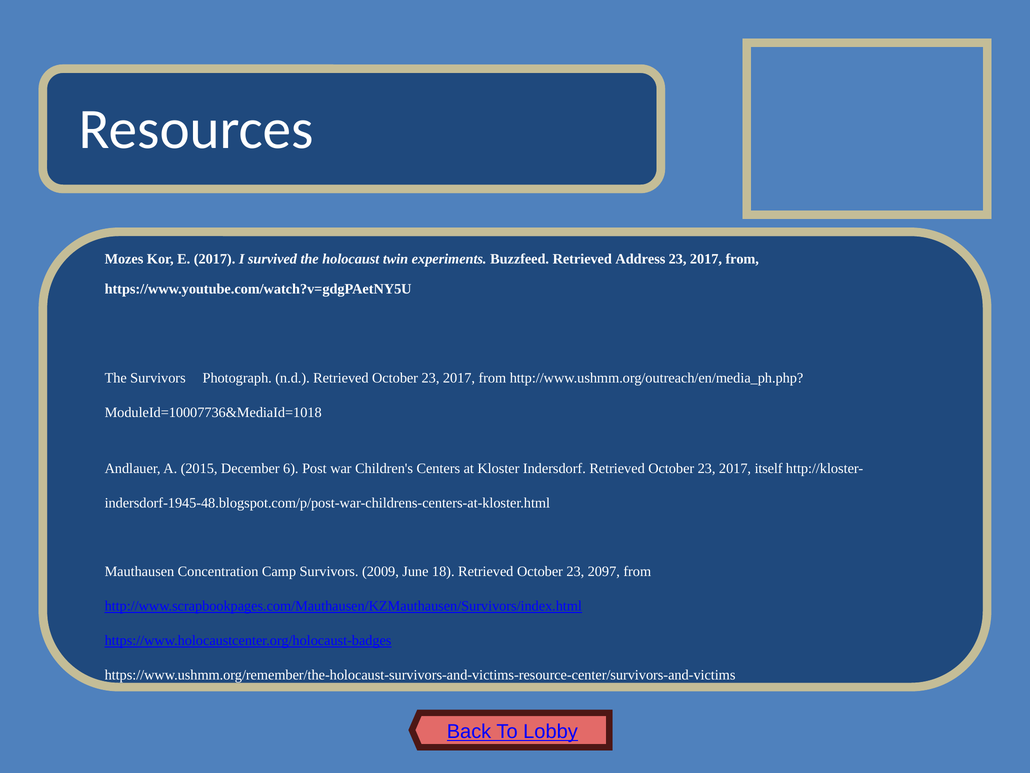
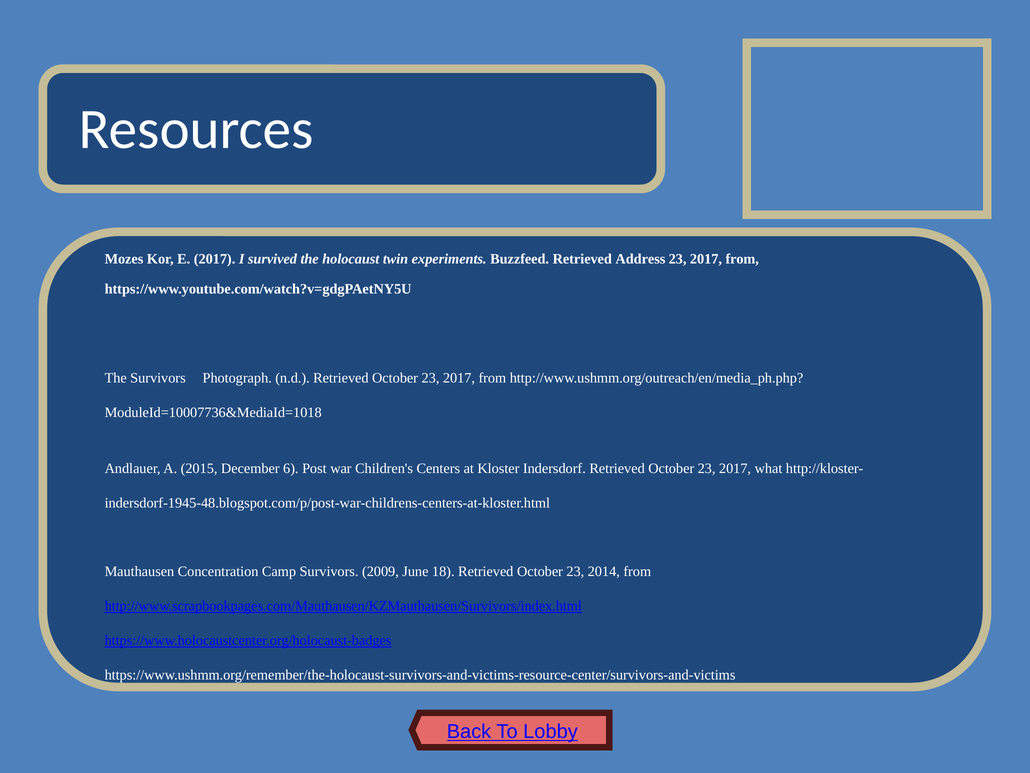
itself: itself -> what
2097: 2097 -> 2014
